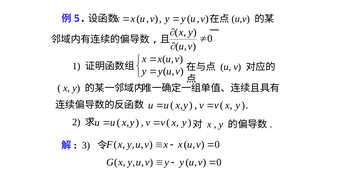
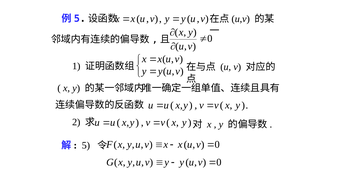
3: 3 -> 5
